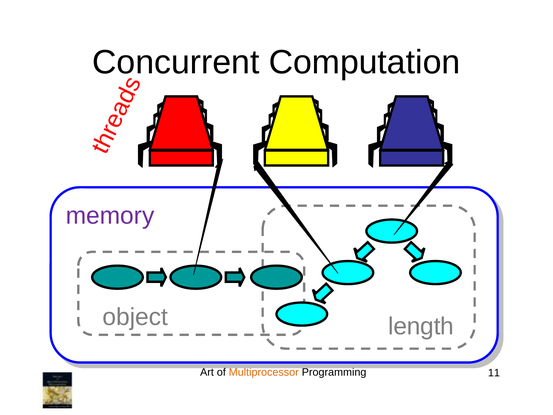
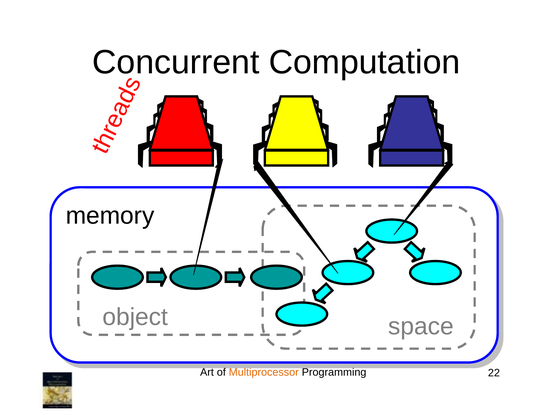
memory colour: purple -> black
length: length -> space
11: 11 -> 22
